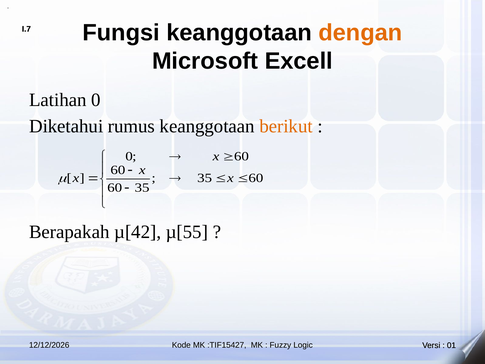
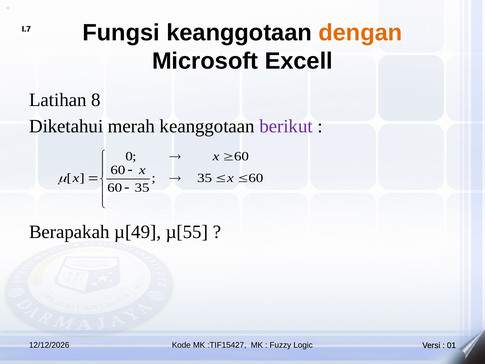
Latihan 0: 0 -> 8
rumus: rumus -> merah
berikut colour: orange -> purple
µ[42: µ[42 -> µ[49
